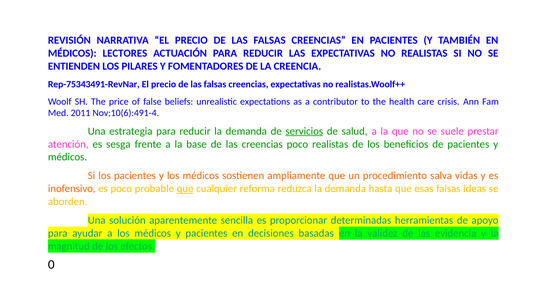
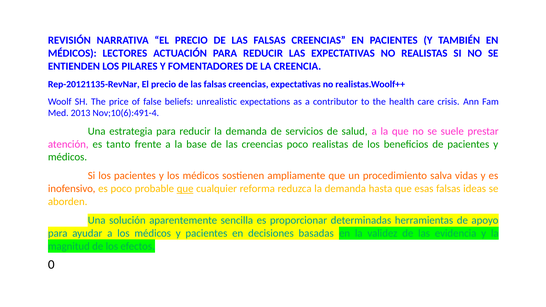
Rep-75343491-RevNar: Rep-75343491-RevNar -> Rep-20121135-RevNar
2011: 2011 -> 2013
servicios underline: present -> none
sesga: sesga -> tanto
